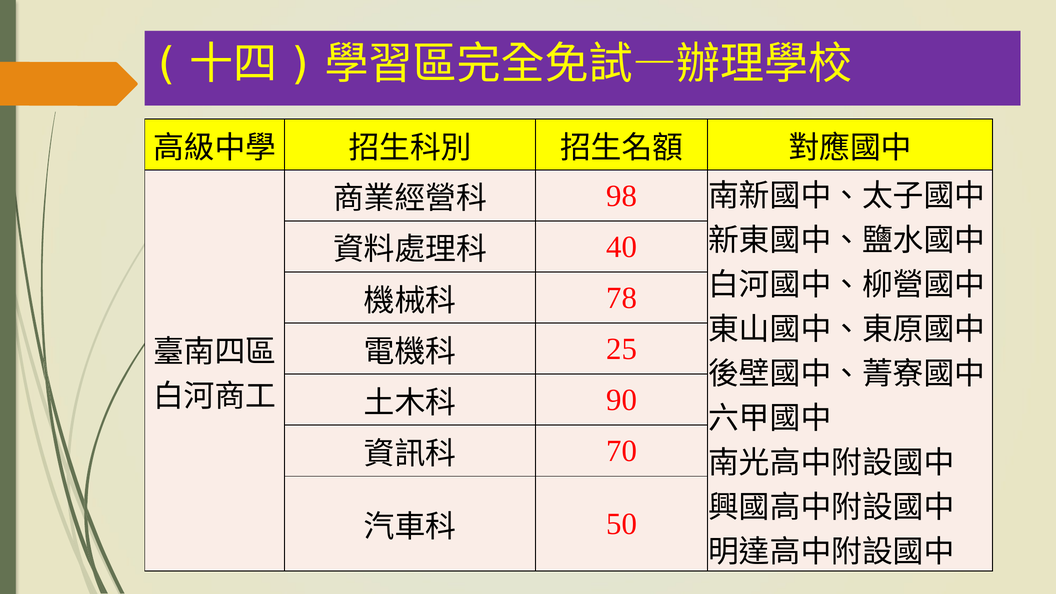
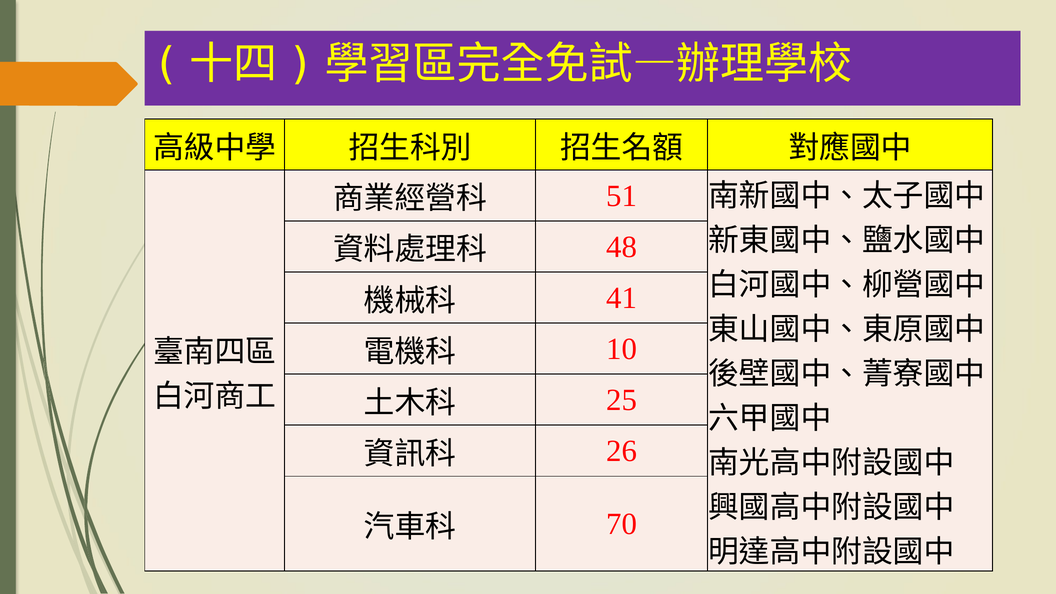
98: 98 -> 51
40: 40 -> 48
78: 78 -> 41
25: 25 -> 10
90: 90 -> 25
70: 70 -> 26
50: 50 -> 70
